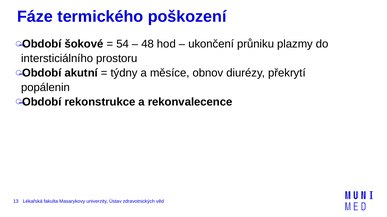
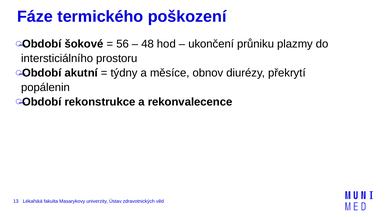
54: 54 -> 56
